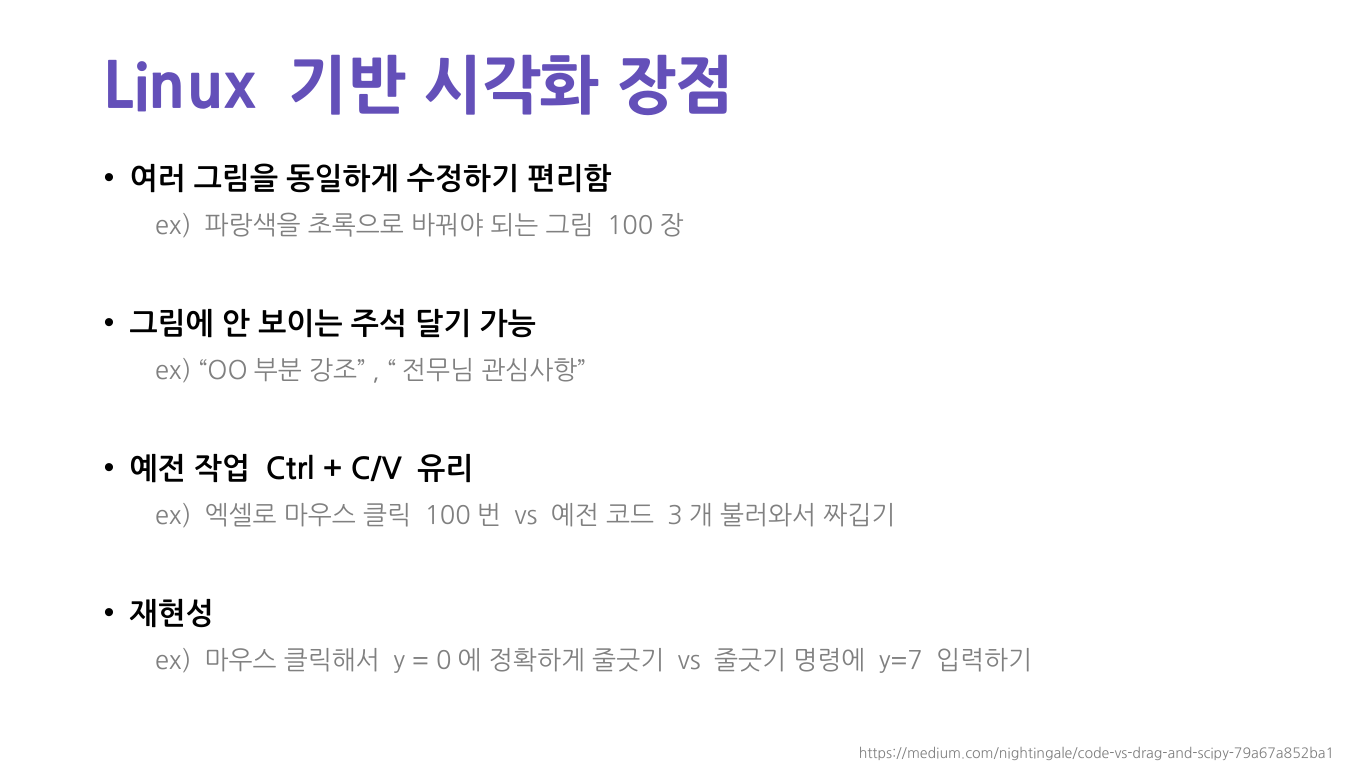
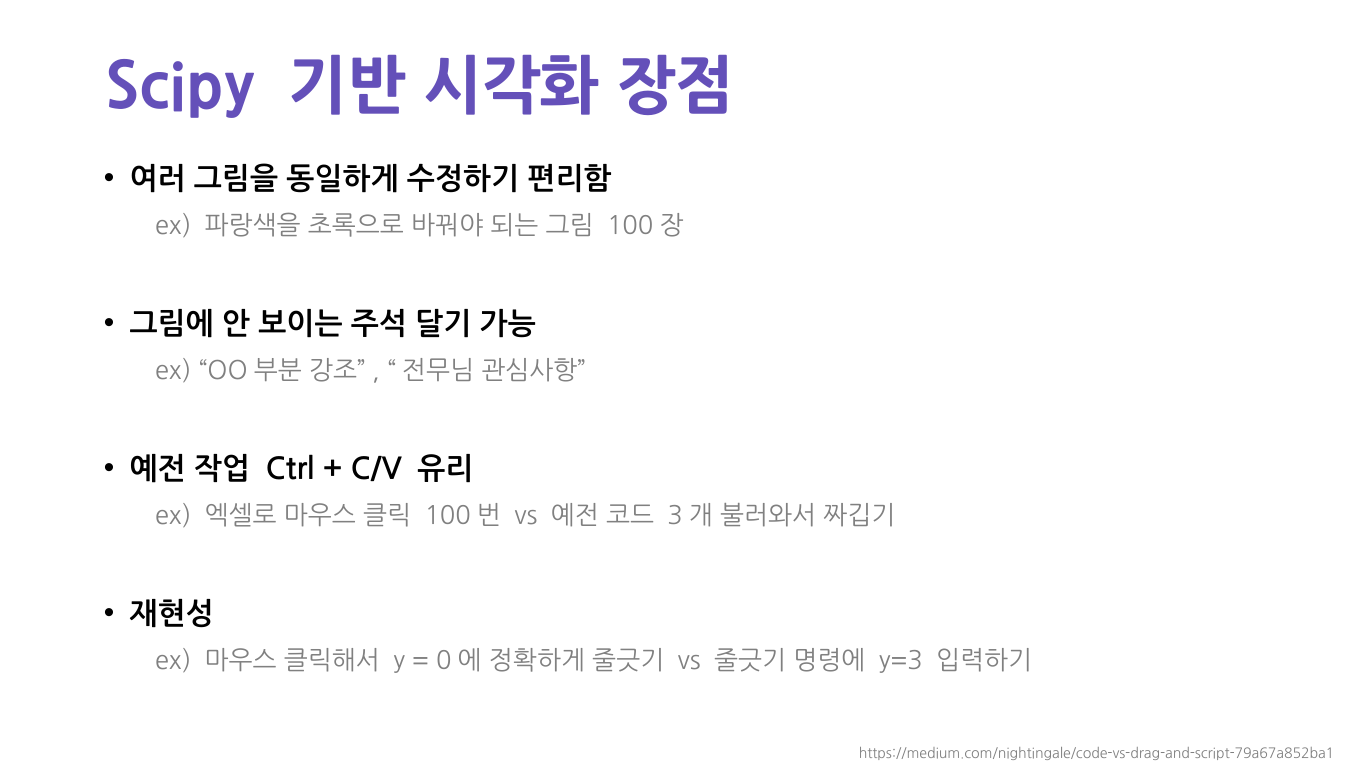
Linux: Linux -> Scipy
y=7: y=7 -> y=3
https://medium.com/nightingale/code-vs-drag-and-scipy-79a67a852ba1: https://medium.com/nightingale/code-vs-drag-and-scipy-79a67a852ba1 -> https://medium.com/nightingale/code-vs-drag-and-script-79a67a852ba1
